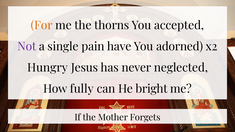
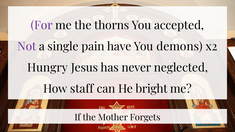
For colour: orange -> purple
adorned: adorned -> demons
fully: fully -> staff
